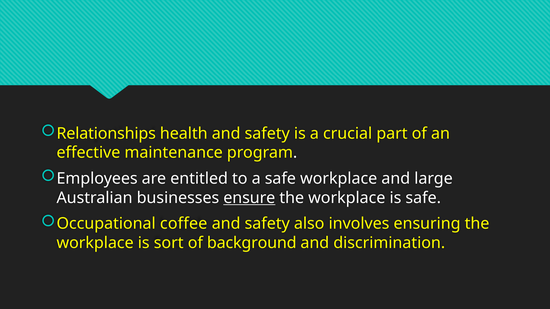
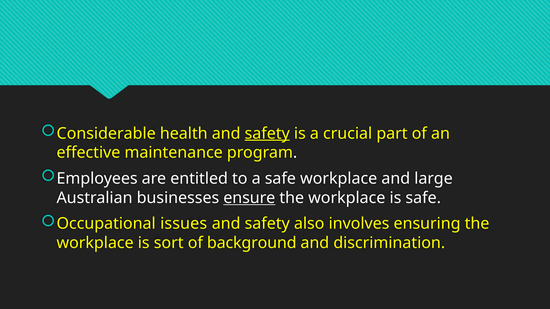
Relationships: Relationships -> Considerable
safety at (267, 134) underline: none -> present
coffee: coffee -> issues
